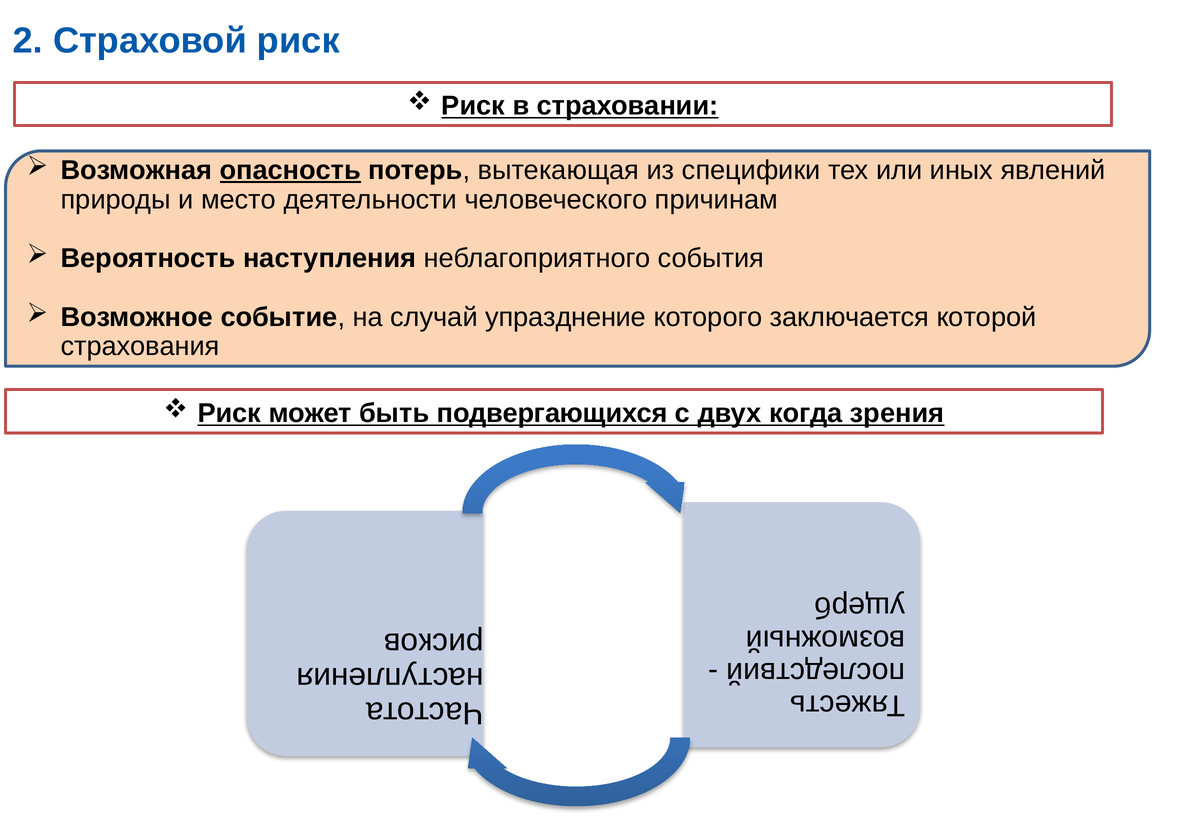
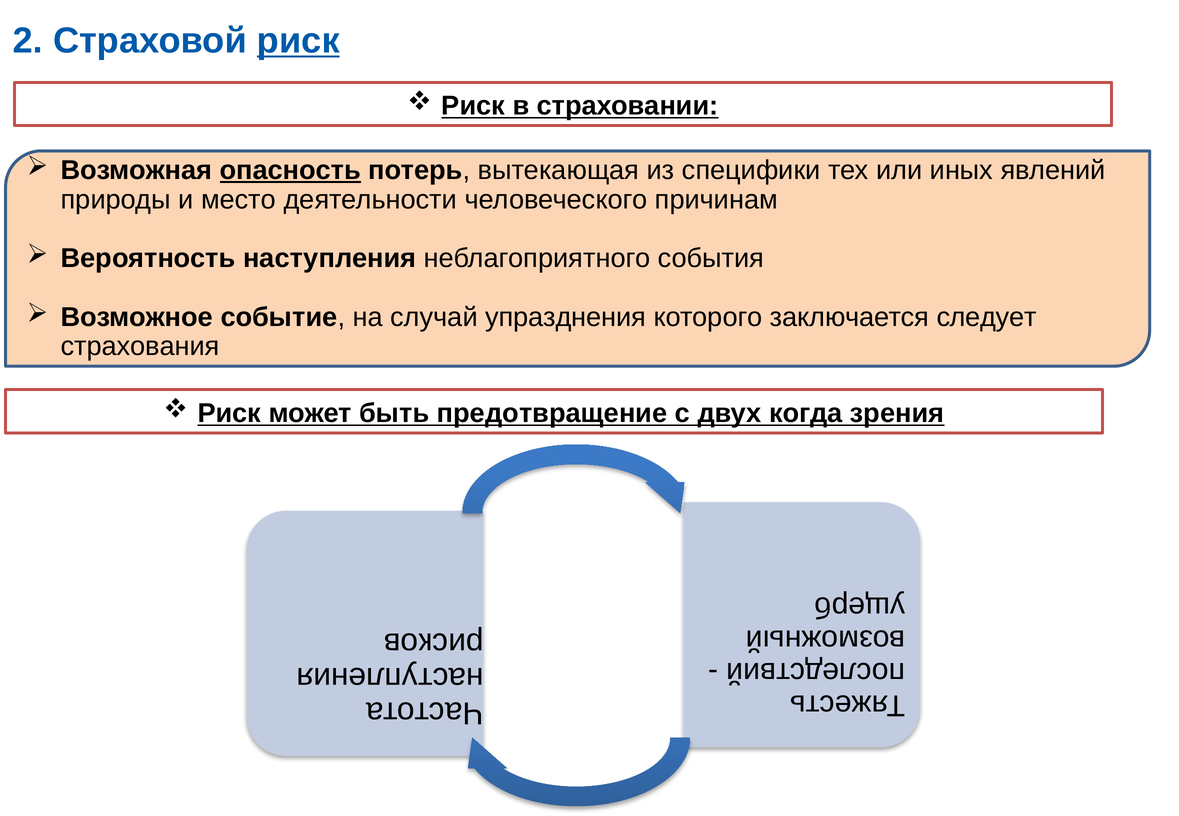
риск at (298, 41) underline: none -> present
упразднение: упразднение -> упразднения
которой: которой -> следует
подвергающихся: подвергающихся -> предотвращение
